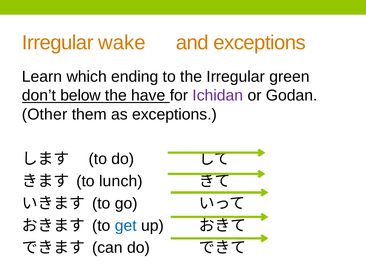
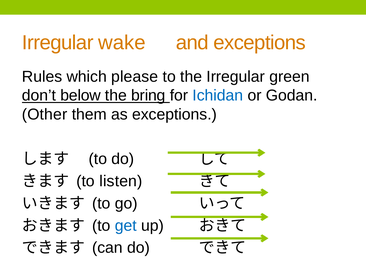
Learn: Learn -> Rules
ending: ending -> please
have: have -> bring
Ichidan colour: purple -> blue
lunch: lunch -> listen
